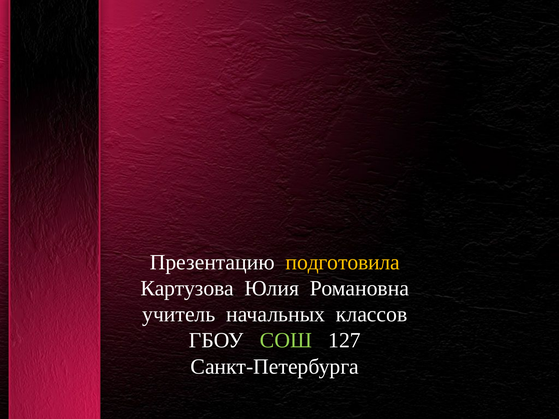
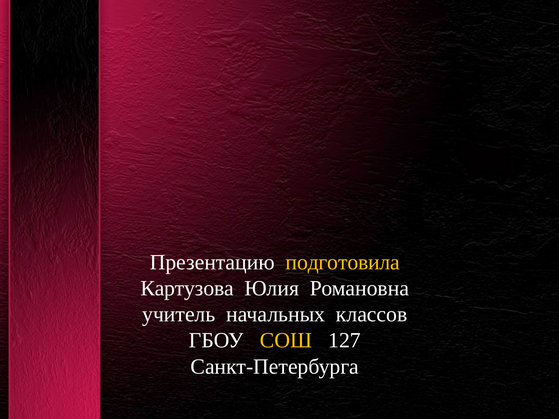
СОШ colour: light green -> yellow
